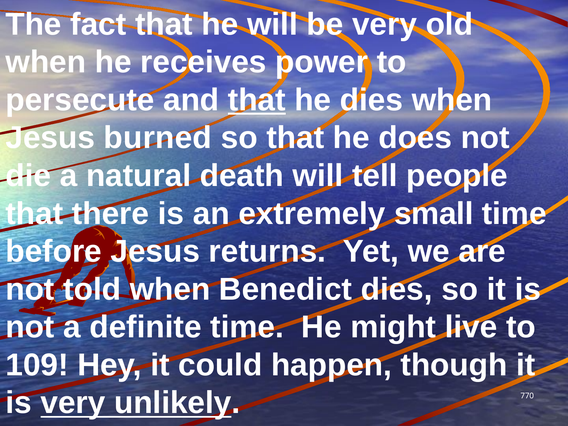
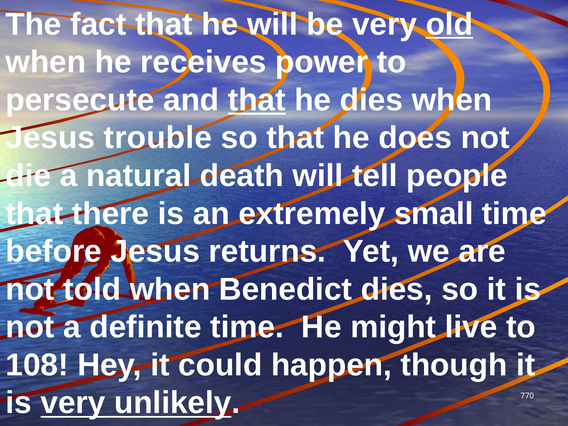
old underline: none -> present
burned: burned -> trouble
109: 109 -> 108
